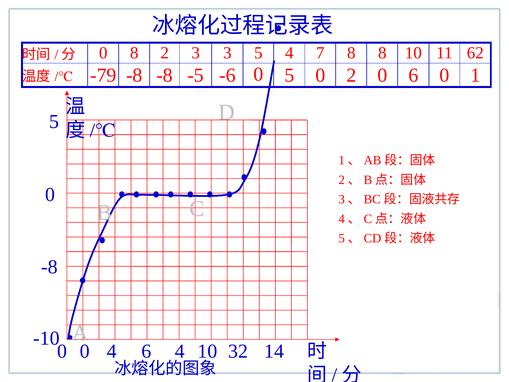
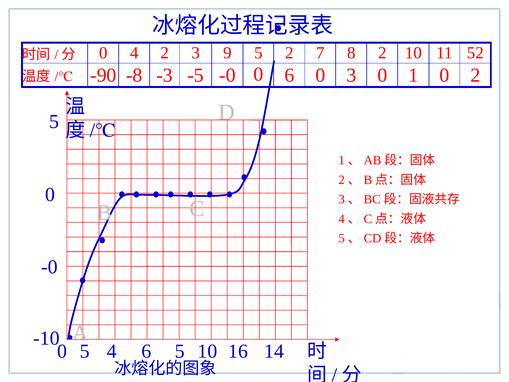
0 8: 8 -> 4
3 3: 3 -> 9
5 4: 4 -> 2
8 8: 8 -> 2
62: 62 -> 52
-79: -79 -> -90
-8 -8: -8 -> -3
-5 -6: -6 -> -0
5 at (289, 75): 5 -> 6
0 2: 2 -> 3
0 6: 6 -> 1
0 1: 1 -> 2
-8 at (49, 267): -8 -> -0
0 at (85, 351): 0 -> 5
6 4: 4 -> 5
32: 32 -> 16
